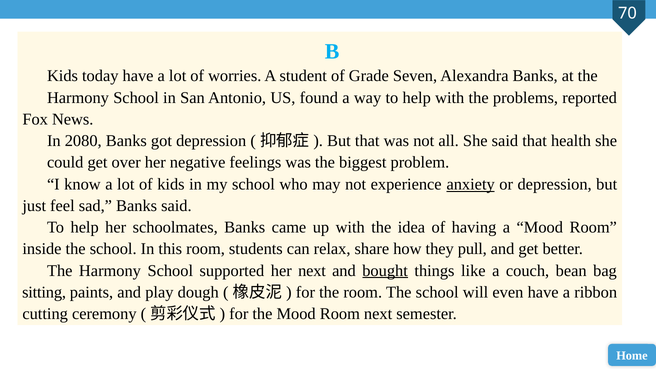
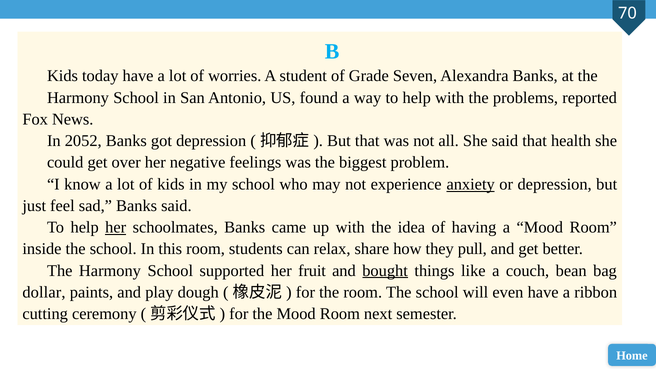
2080: 2080 -> 2052
her at (116, 227) underline: none -> present
her next: next -> fruit
sitting: sitting -> dollar
